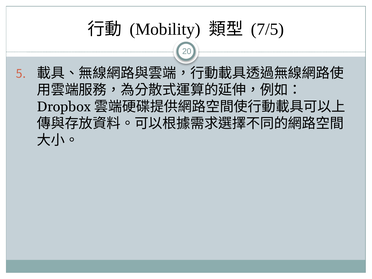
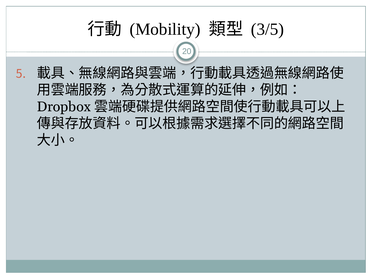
7/5: 7/5 -> 3/5
